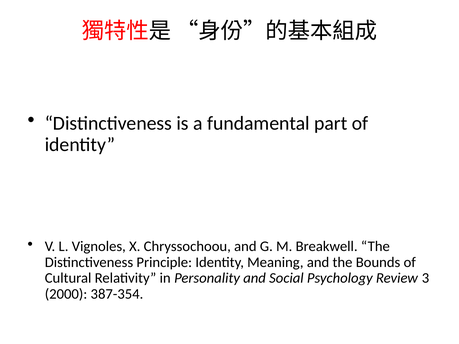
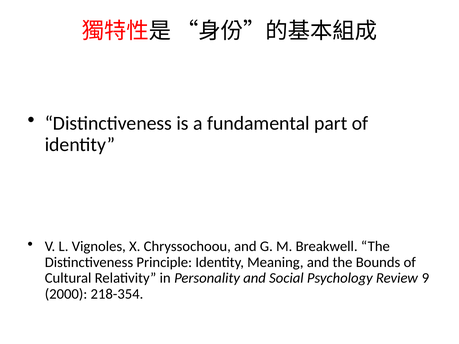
3: 3 -> 9
387-354: 387-354 -> 218-354
